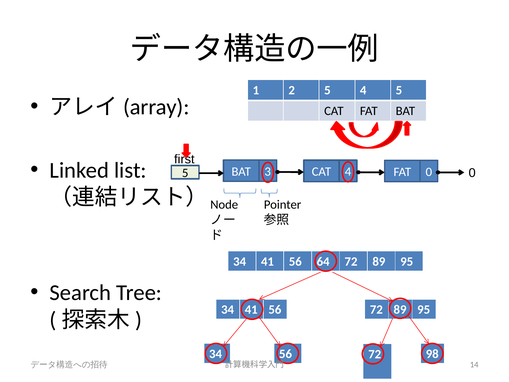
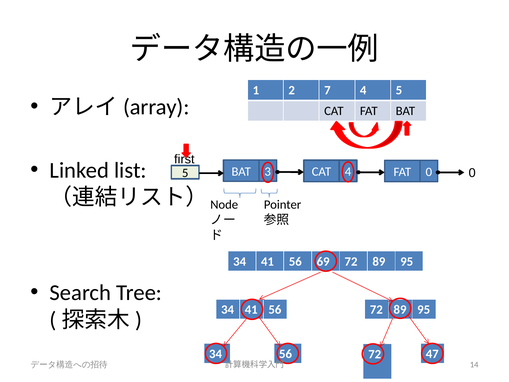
2 5: 5 -> 7
64: 64 -> 69
98: 98 -> 47
